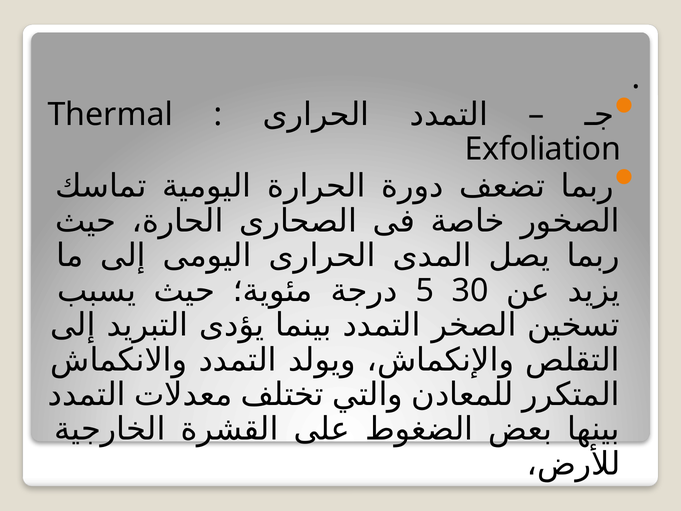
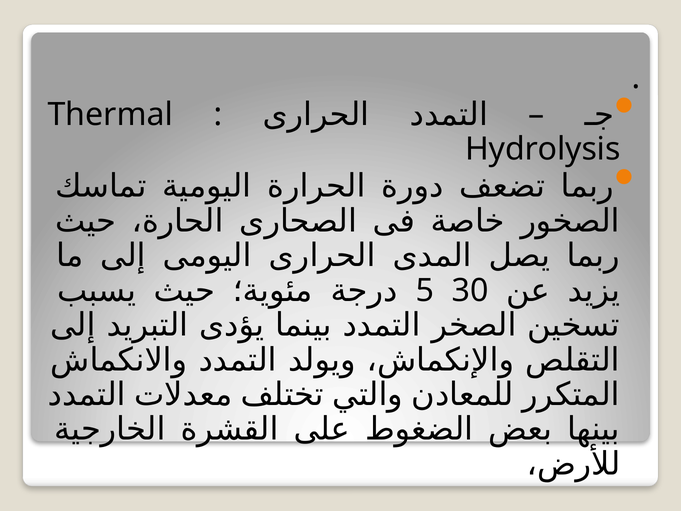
Exfoliation: Exfoliation -> Hydrolysis
